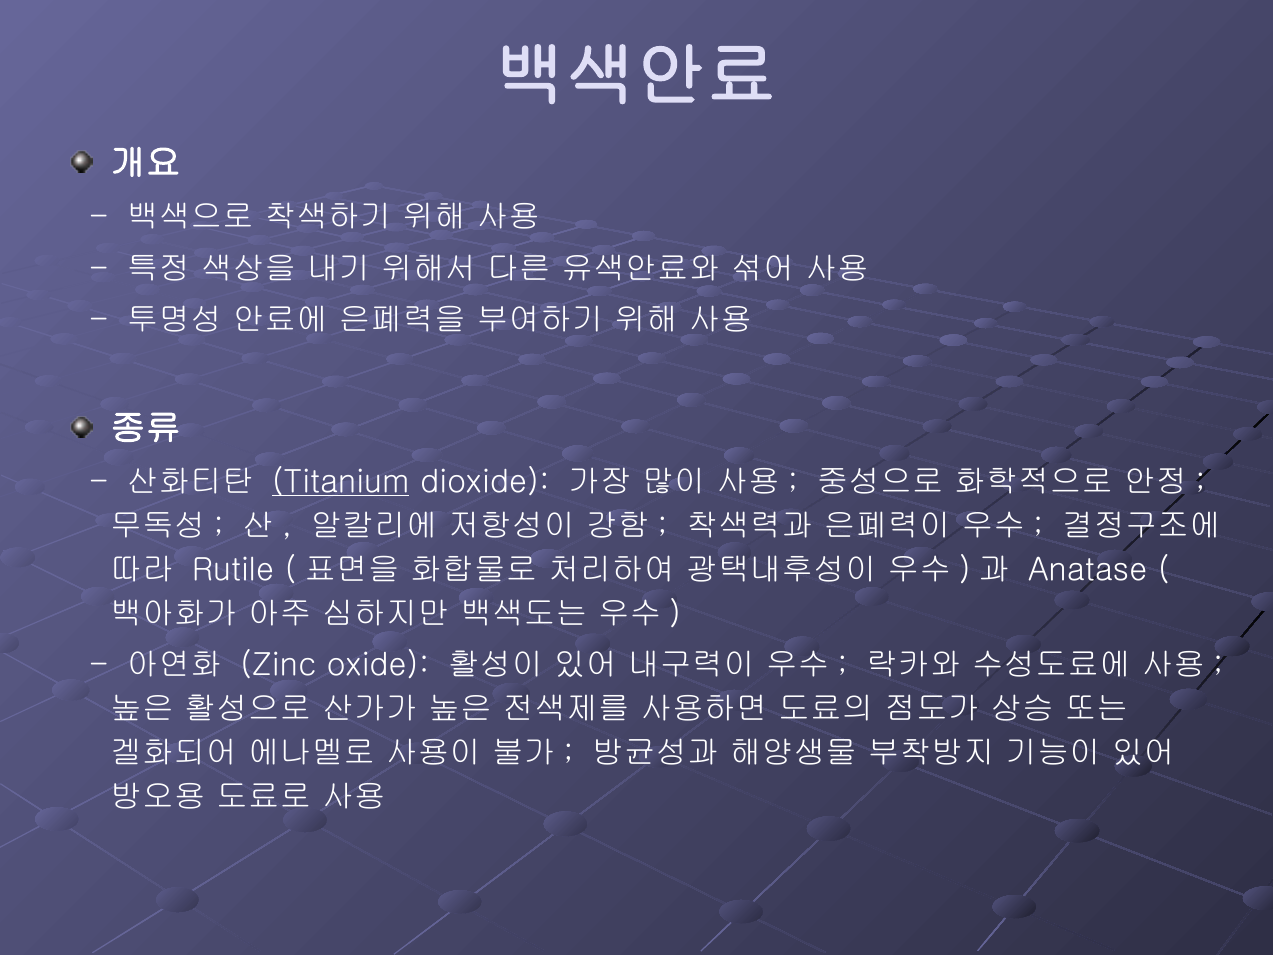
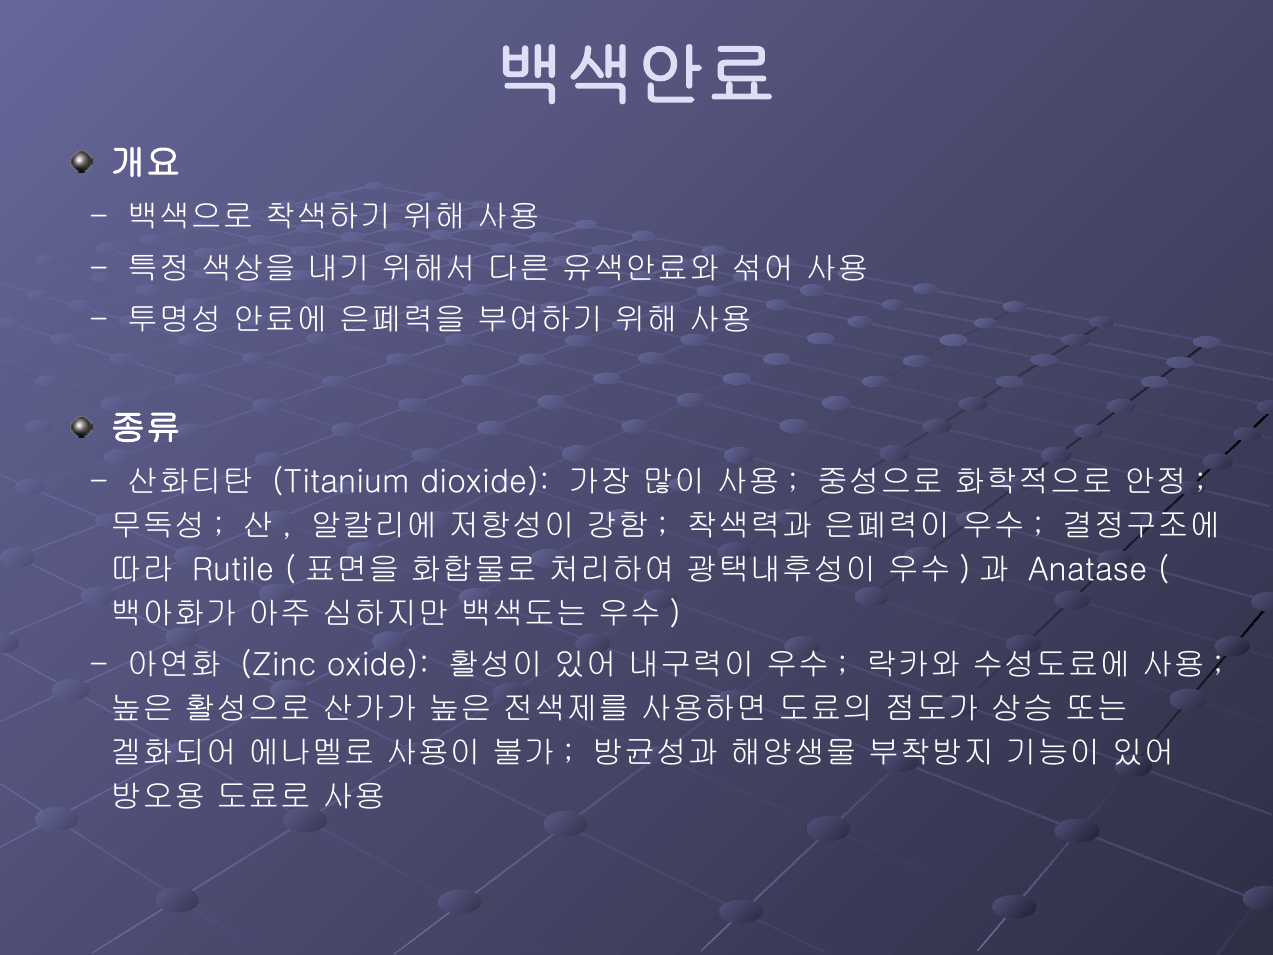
Titanium underline: present -> none
